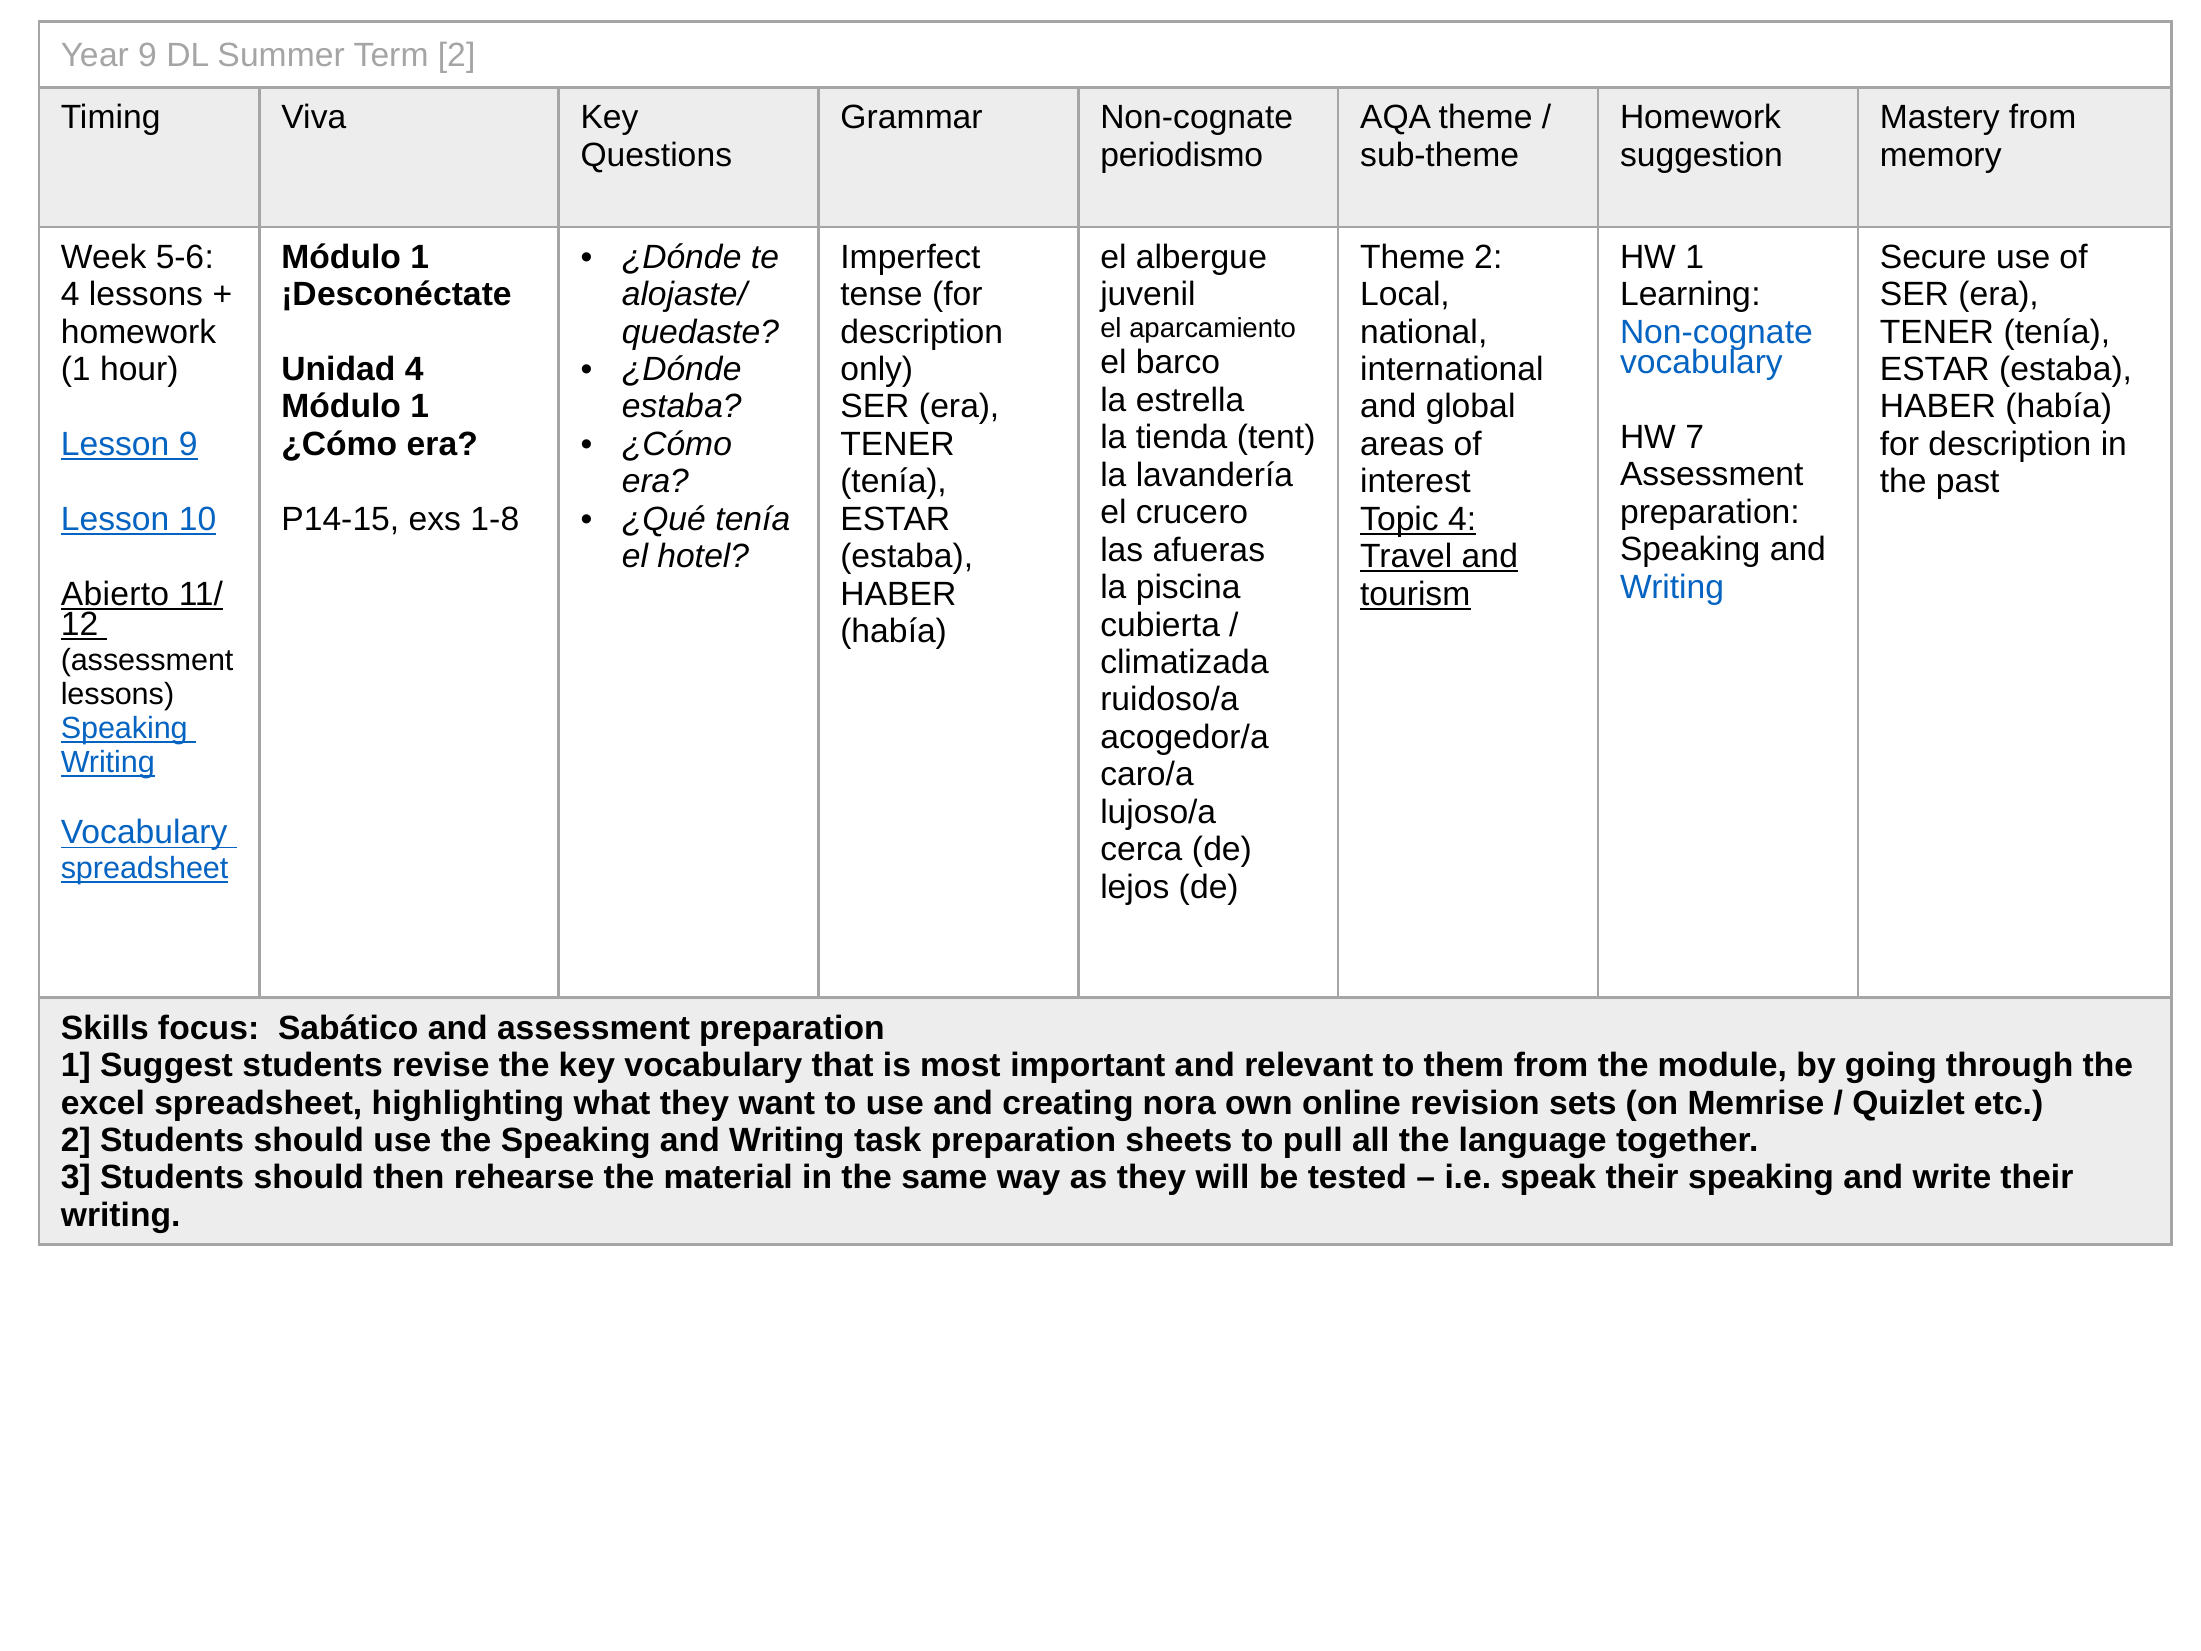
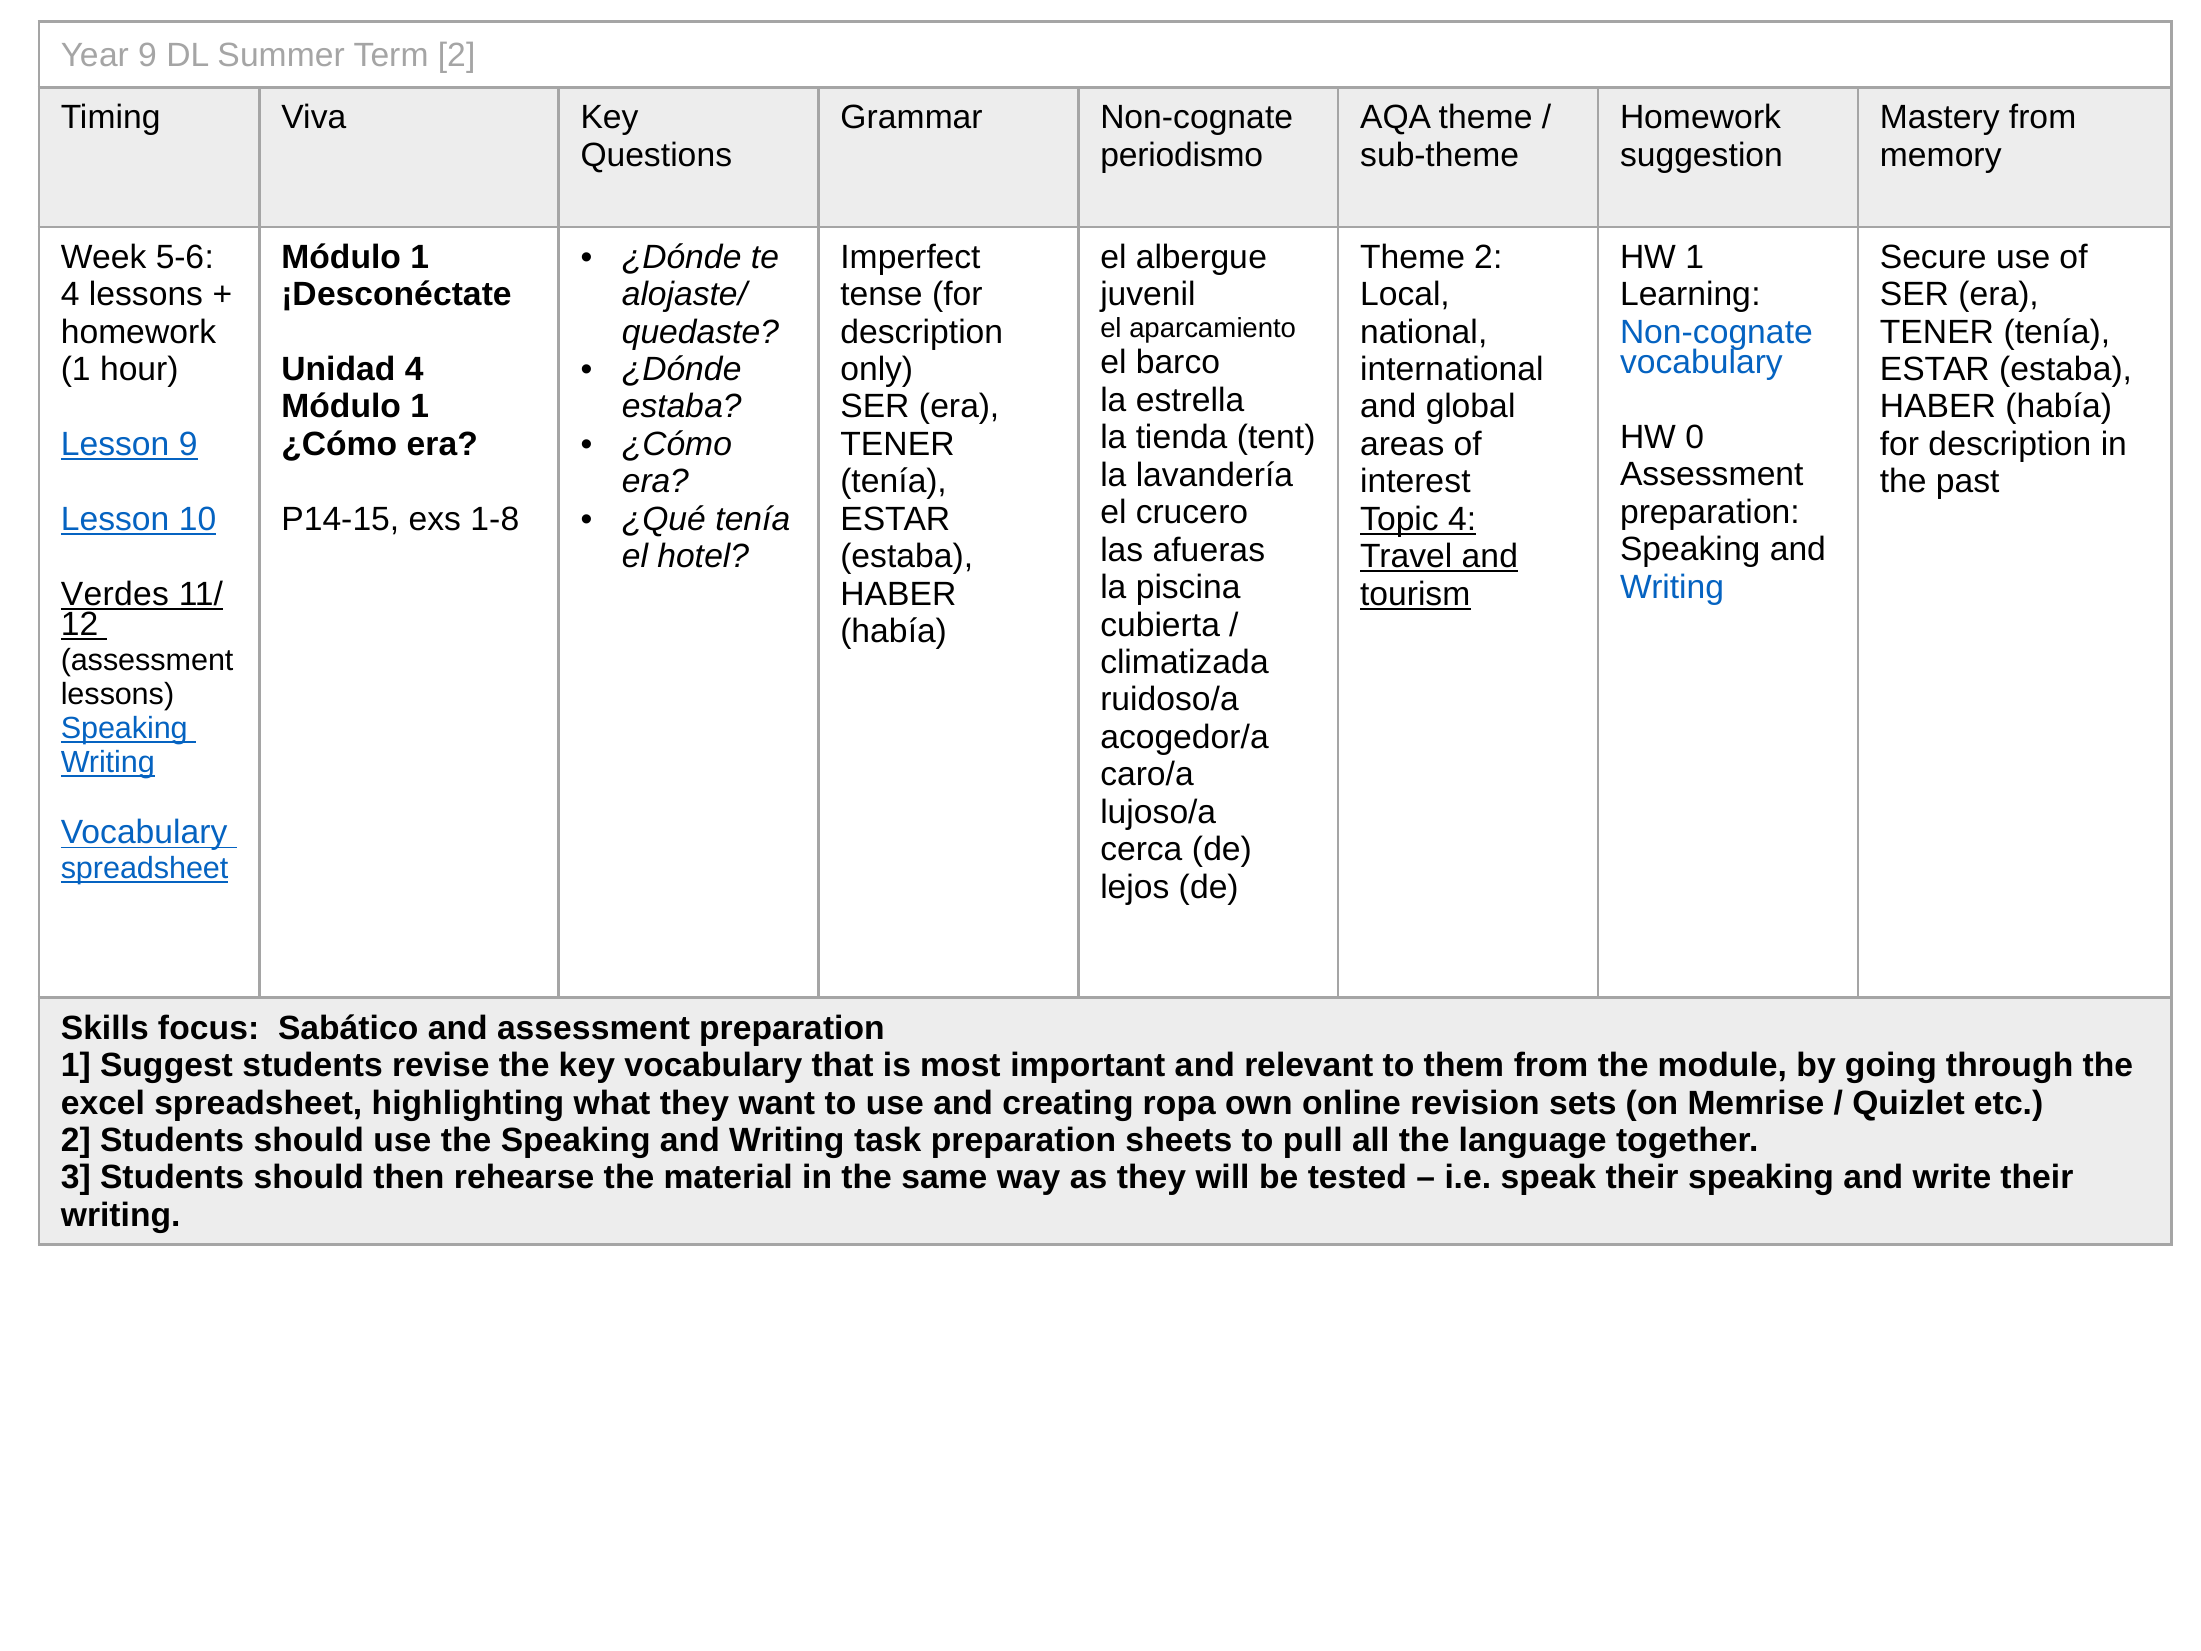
7: 7 -> 0
Abierto: Abierto -> Verdes
nora: nora -> ropa
